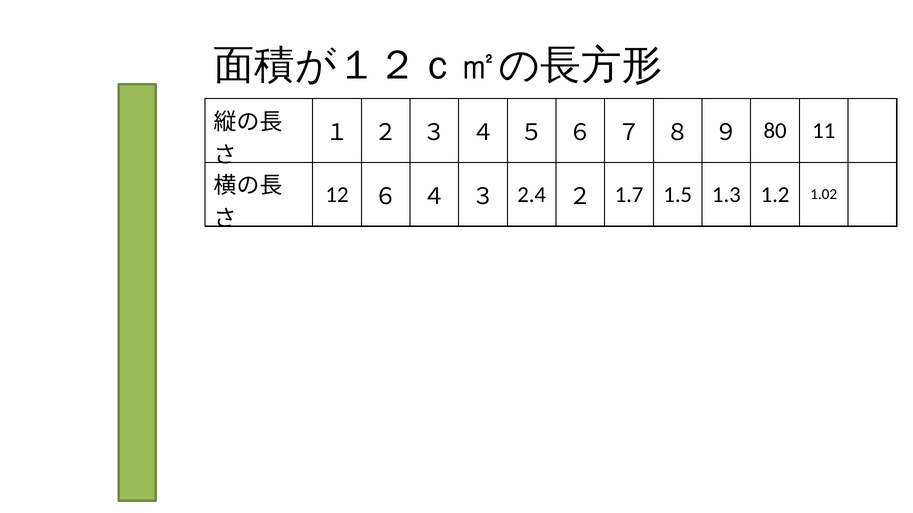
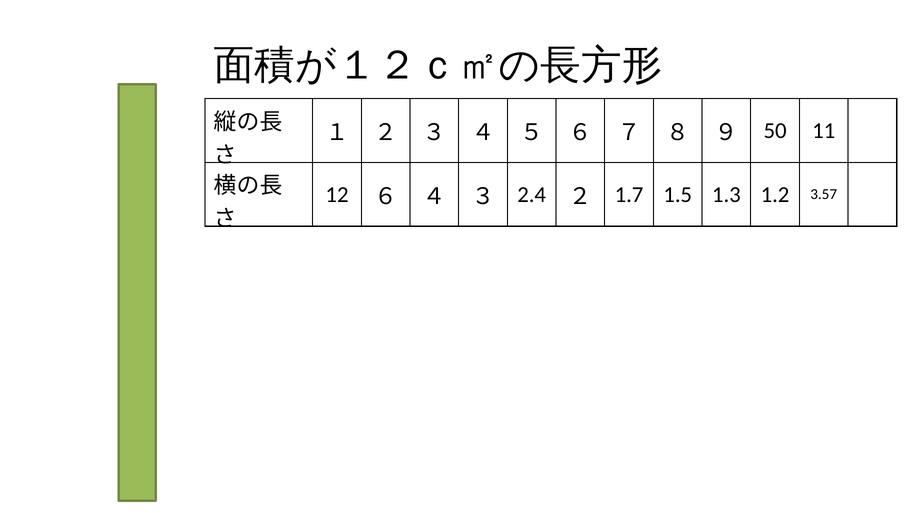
80: 80 -> 50
1.02: 1.02 -> 3.57
